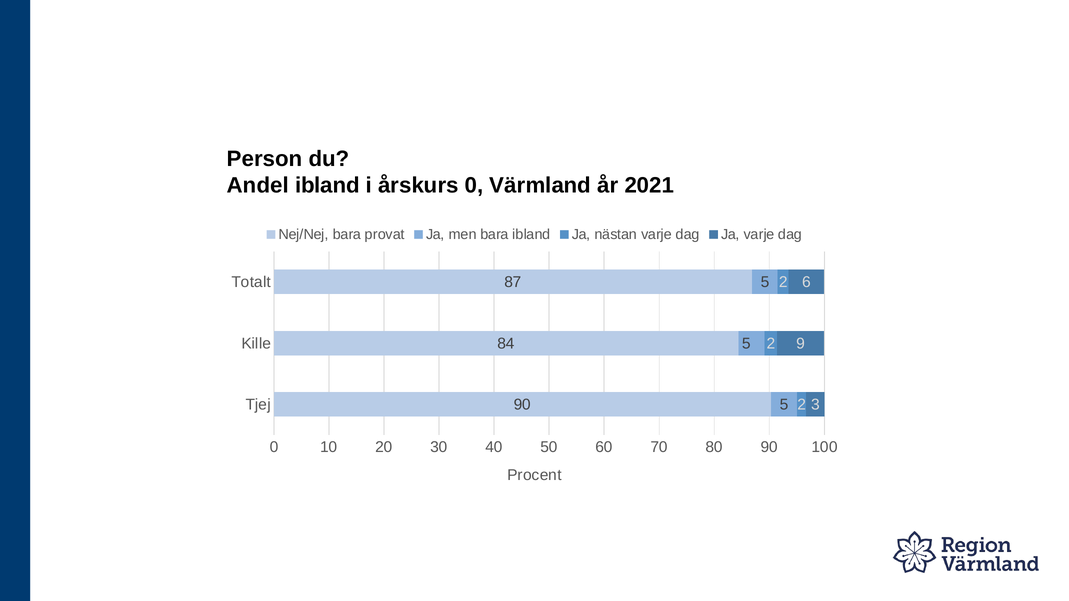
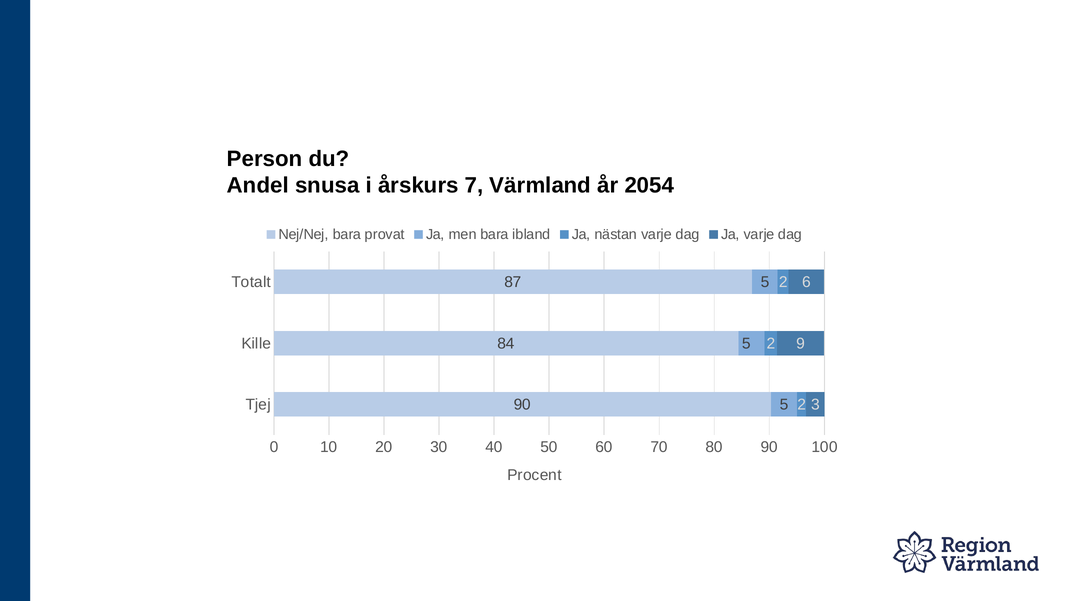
Andel ibland: ibland -> snusa
årskurs 0: 0 -> 7
2021: 2021 -> 2054
